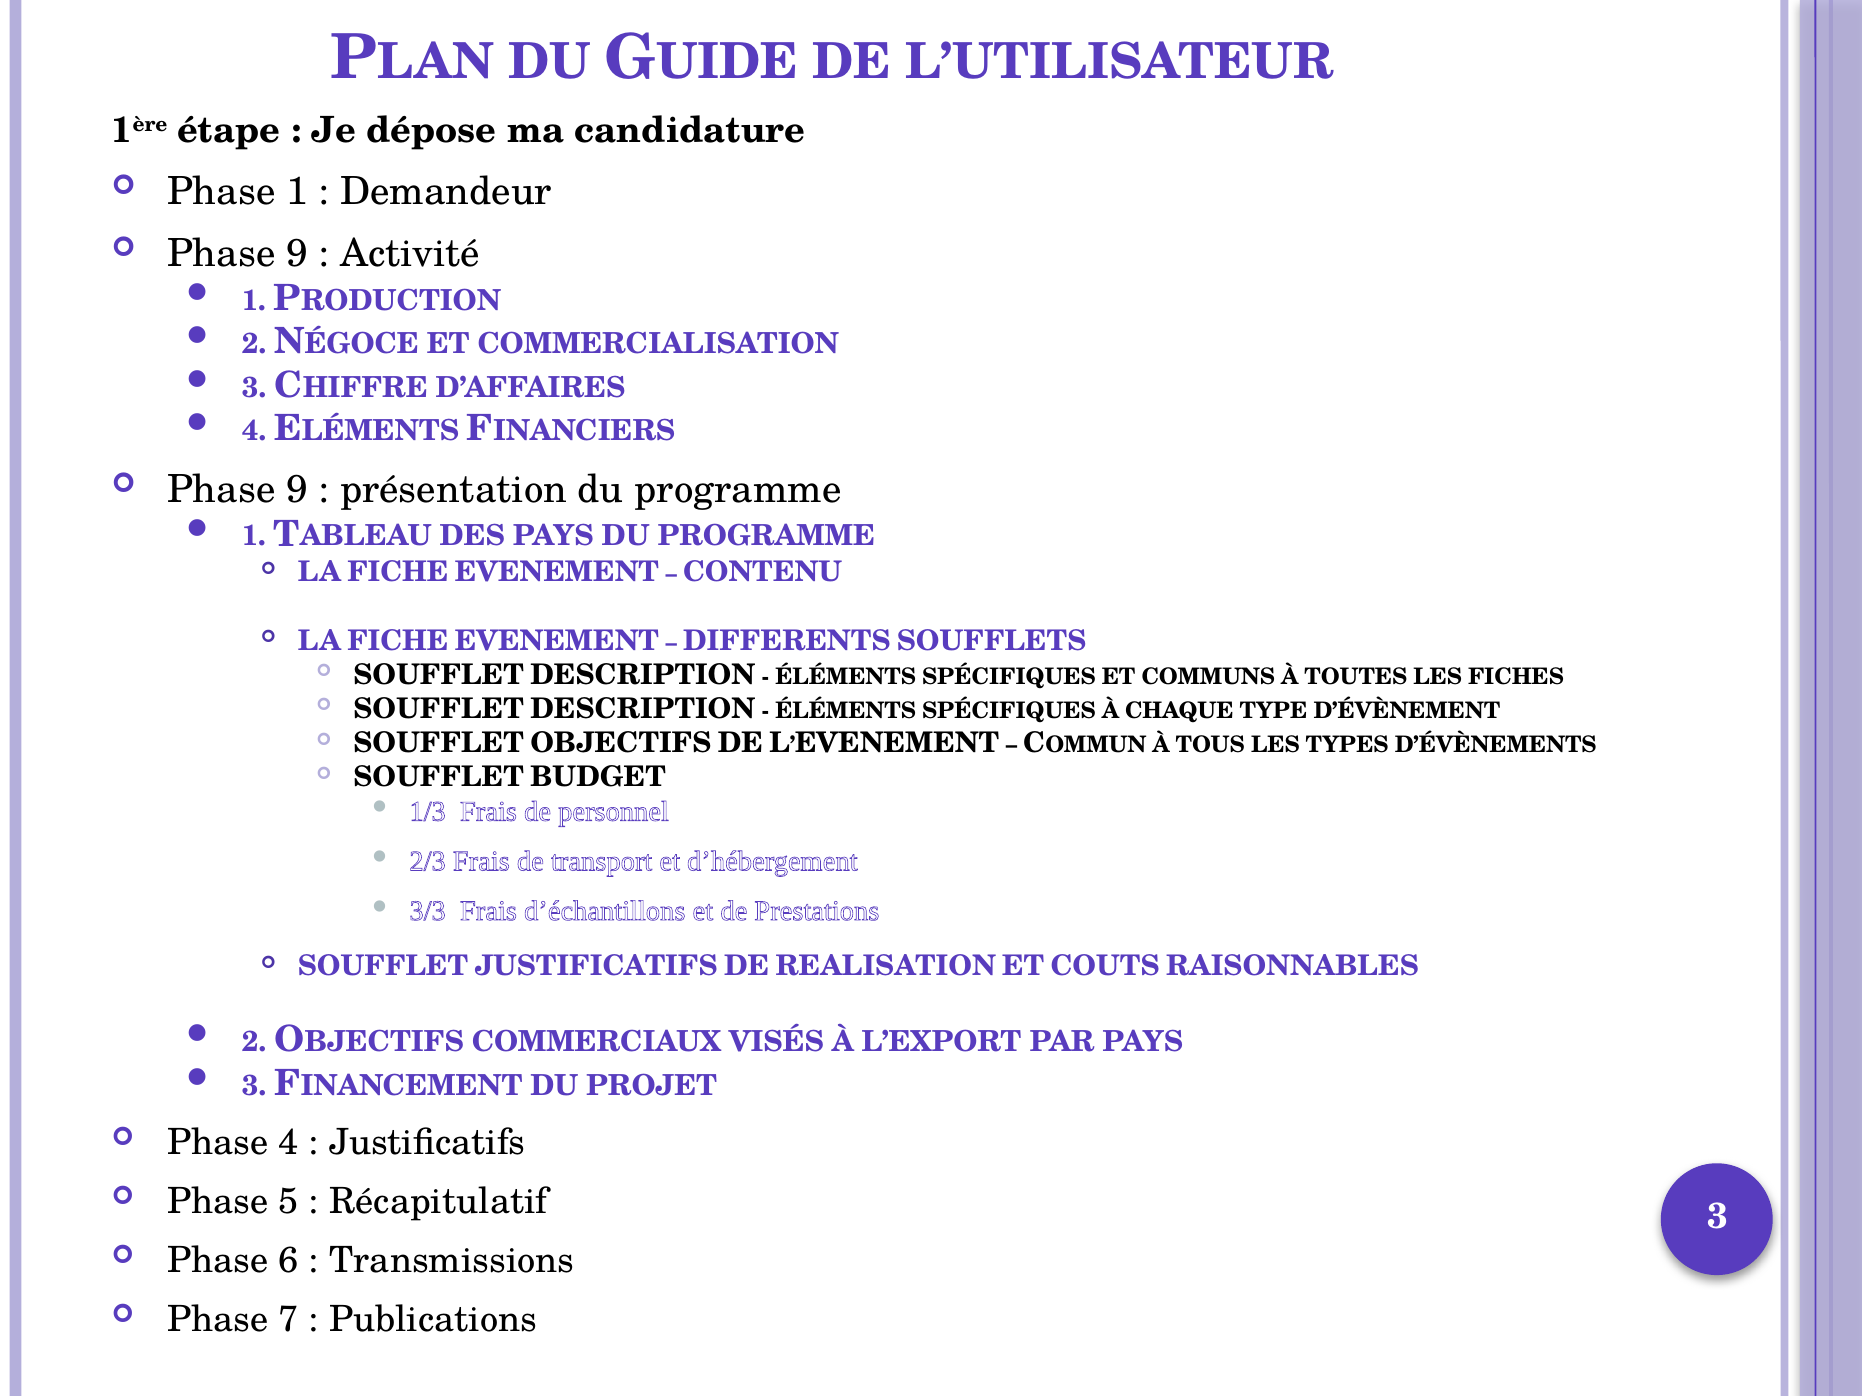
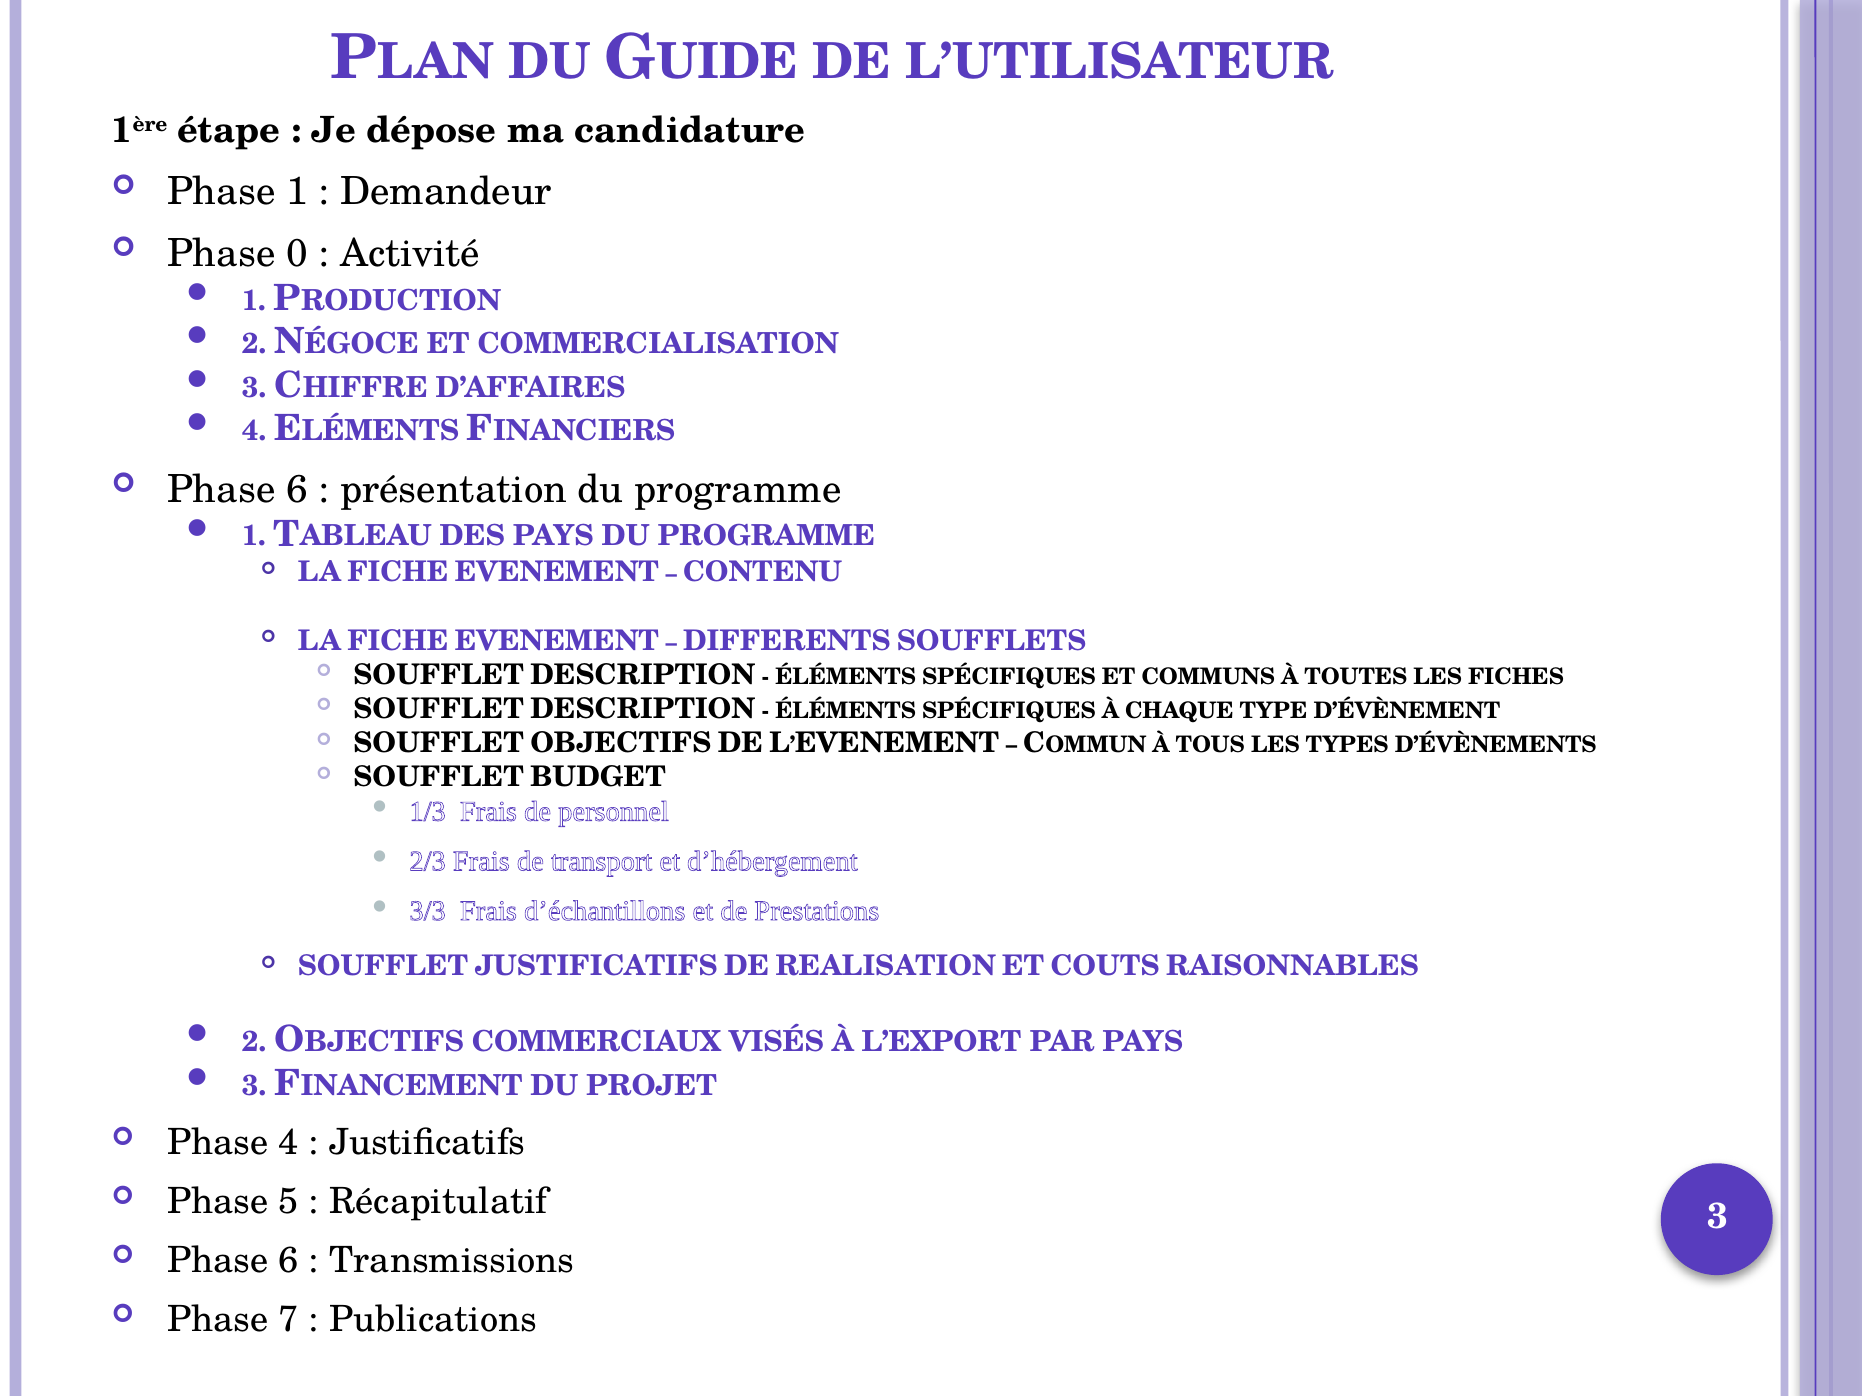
9 at (297, 253): 9 -> 0
9 at (297, 489): 9 -> 6
